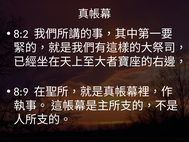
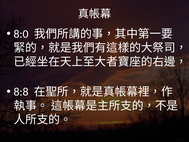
8:2: 8:2 -> 8:0
8:9: 8:9 -> 8:8
